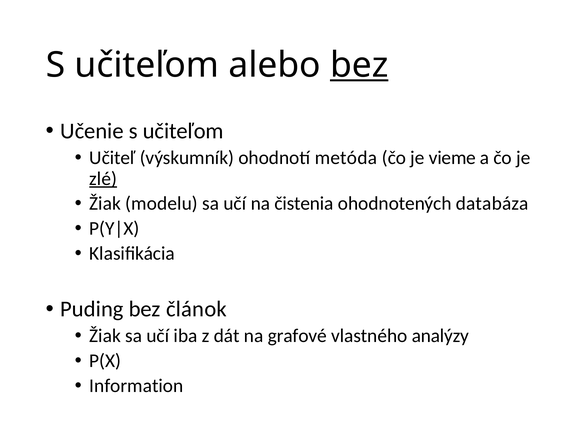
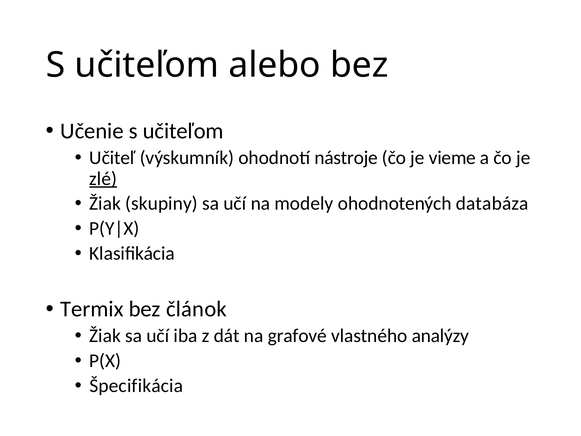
bez at (359, 65) underline: present -> none
metóda: metóda -> nástroje
modelu: modelu -> skupiny
čistenia: čistenia -> modely
Puding: Puding -> Termix
Information: Information -> Špecifikácia
